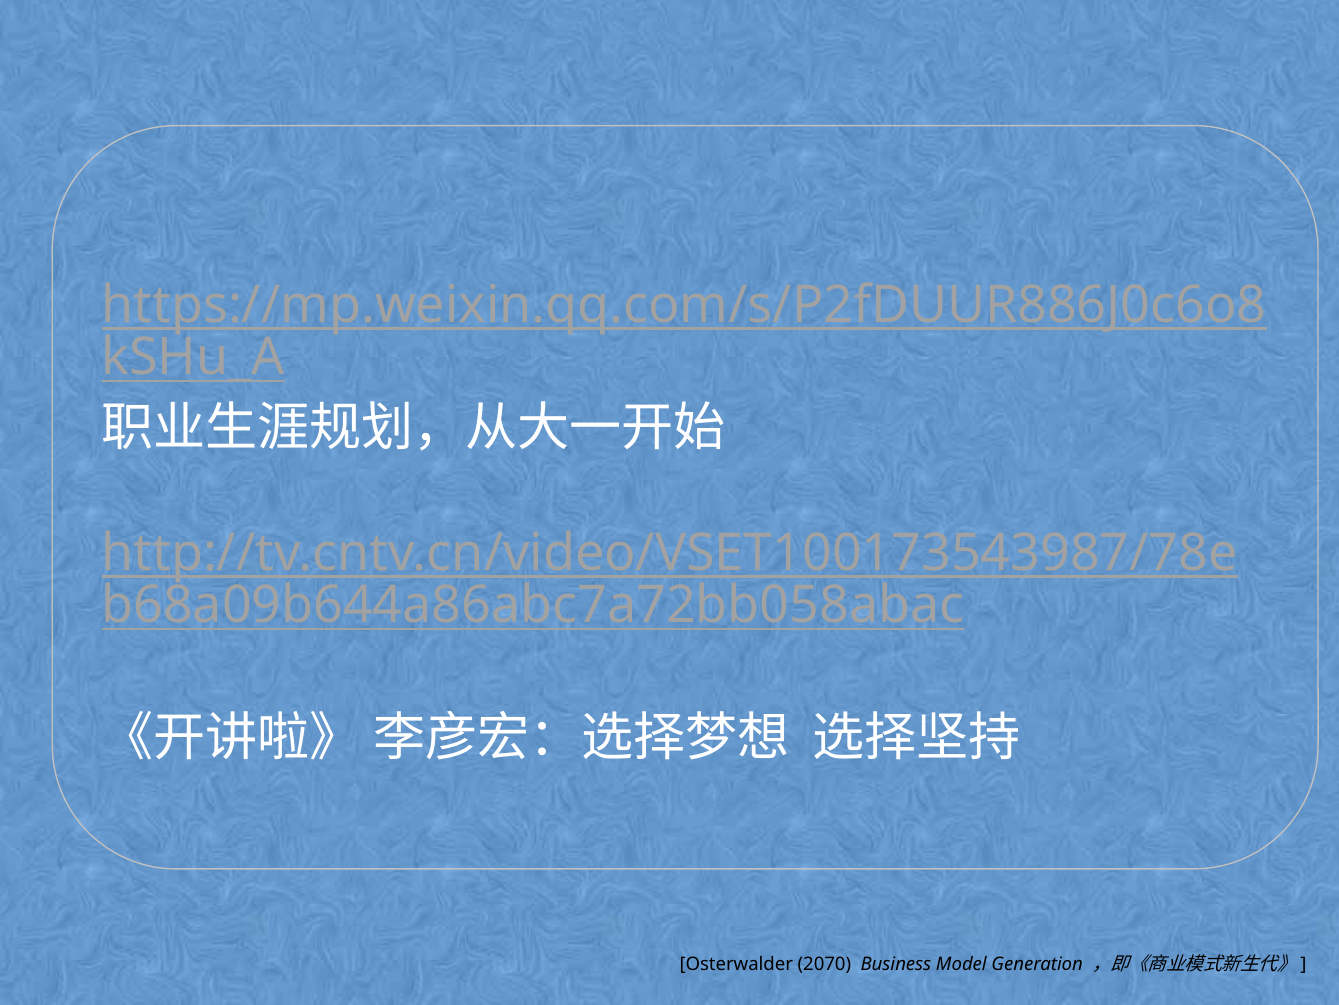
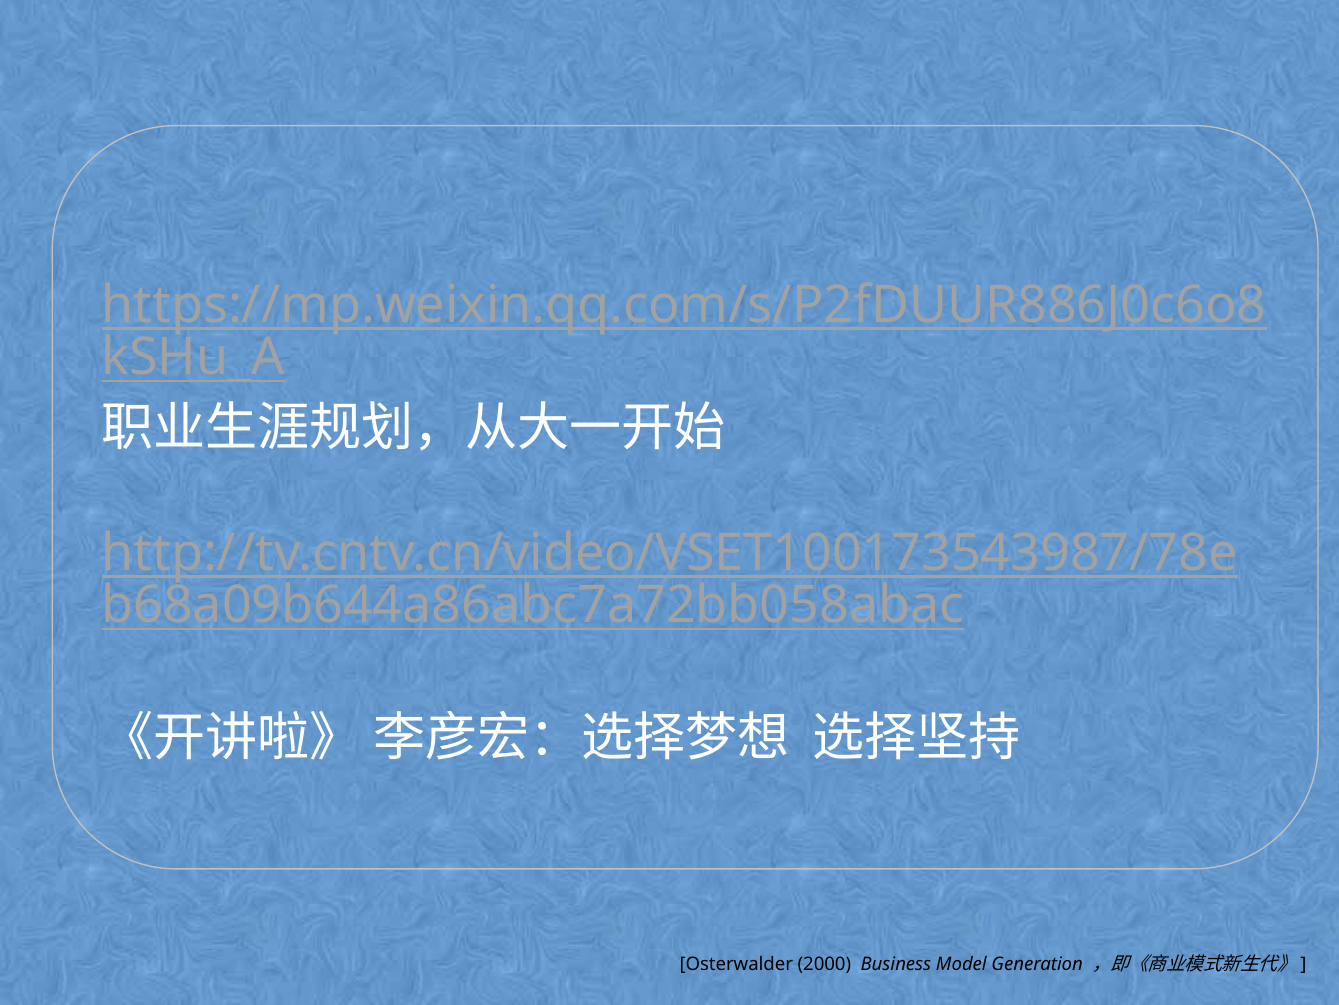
2070: 2070 -> 2000
